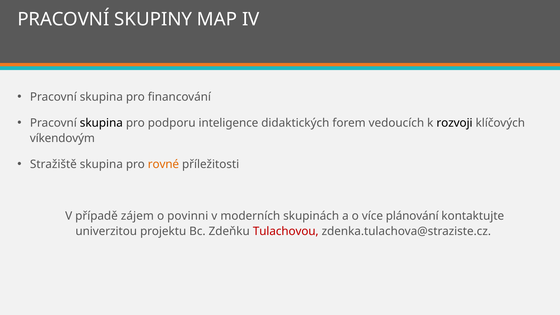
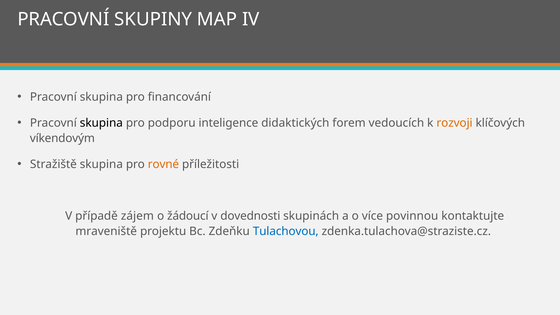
rozvoji colour: black -> orange
povinni: povinni -> žádoucí
moderních: moderních -> dovednosti
plánování: plánování -> povinnou
univerzitou: univerzitou -> mraveniště
Tulachovou colour: red -> blue
